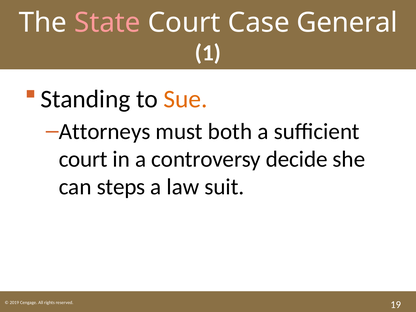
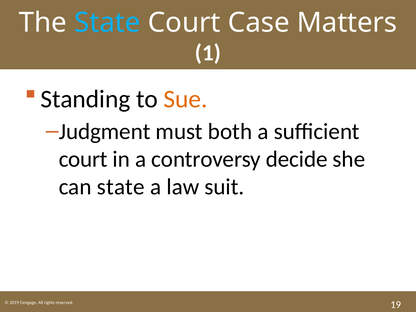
State at (107, 23) colour: pink -> light blue
General: General -> Matters
Attorneys: Attorneys -> Judgment
can steps: steps -> state
